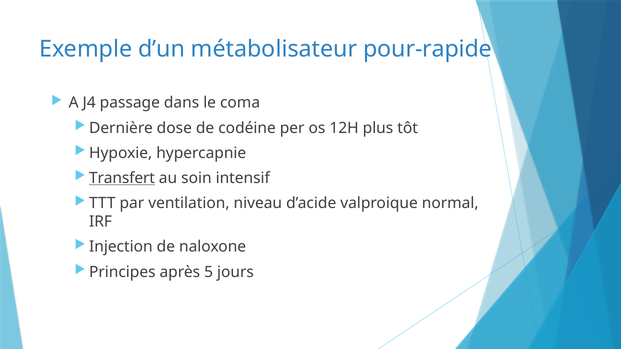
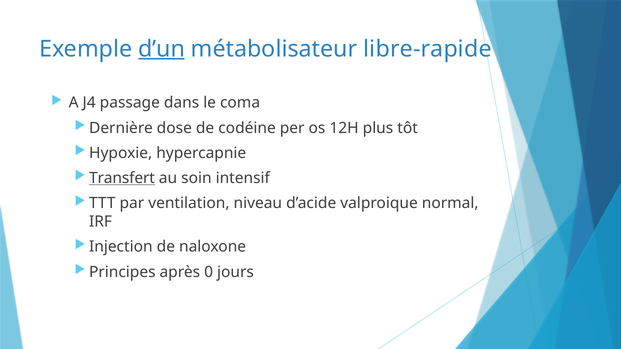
d’un underline: none -> present
pour-rapide: pour-rapide -> libre-rapide
5: 5 -> 0
